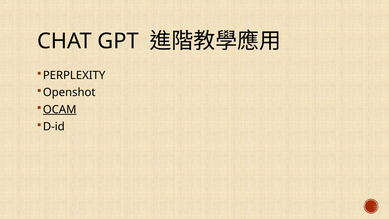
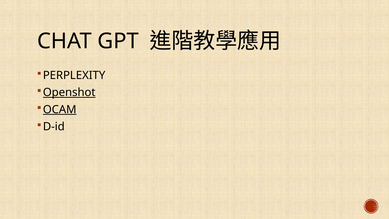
Openshot underline: none -> present
